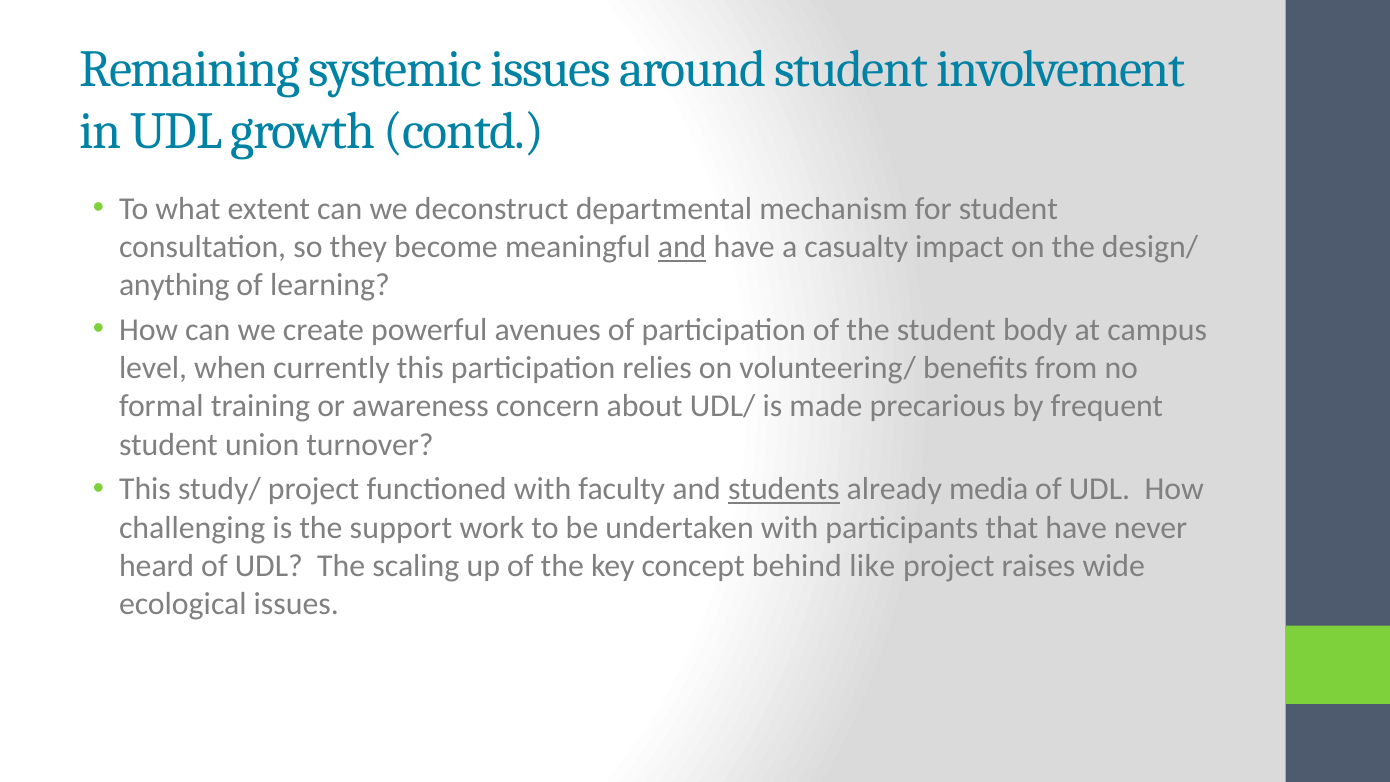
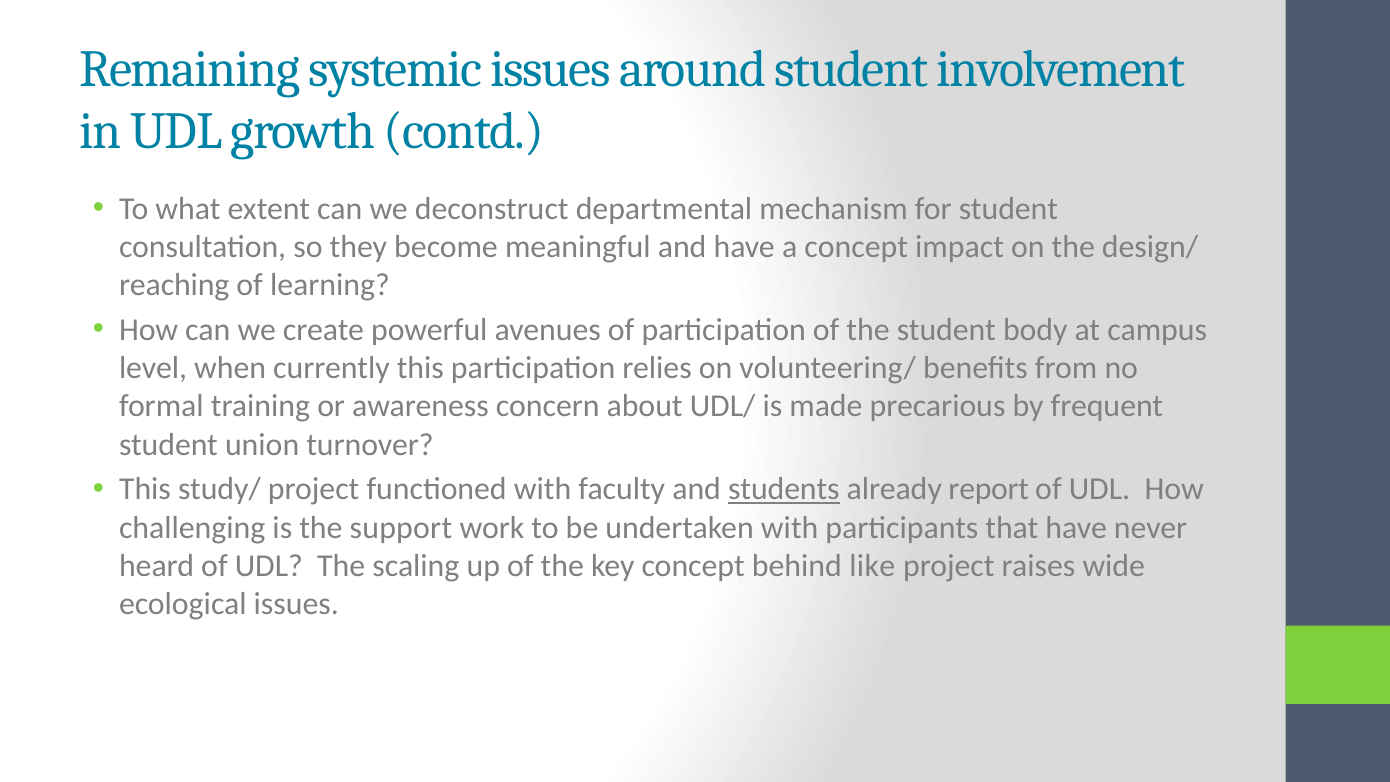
and at (682, 247) underline: present -> none
a casualty: casualty -> concept
anything: anything -> reaching
media: media -> report
